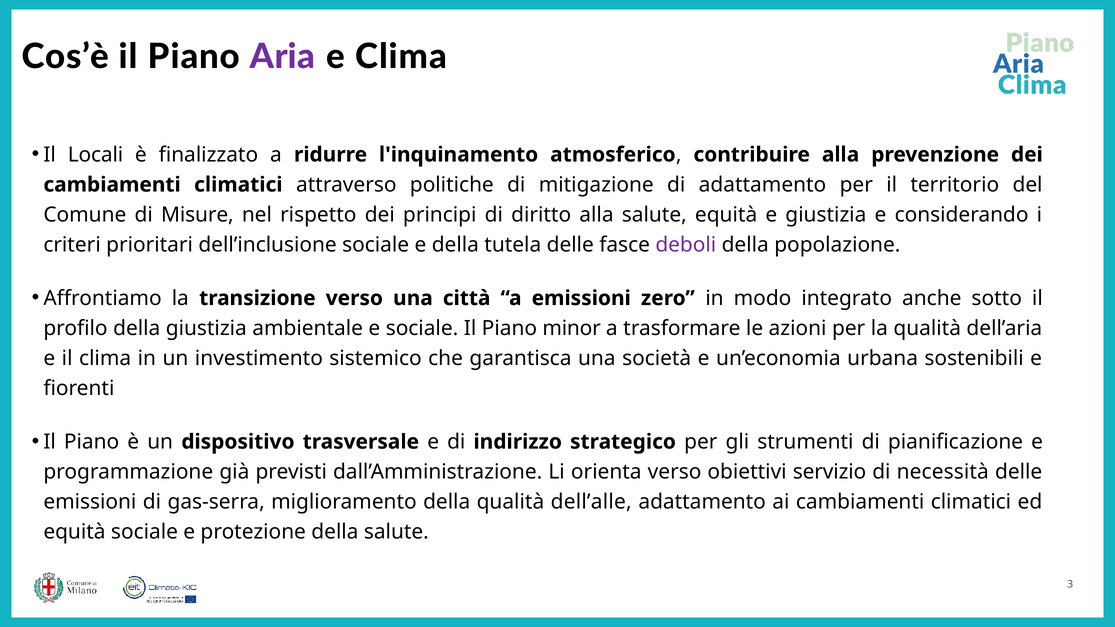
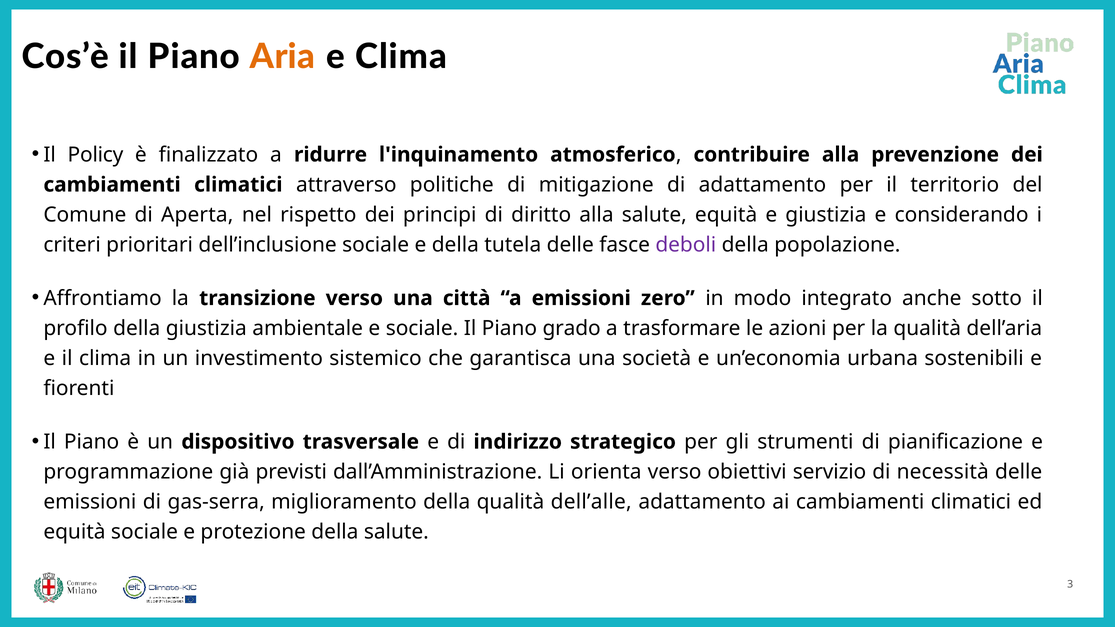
Aria colour: purple -> orange
Locali: Locali -> Policy
Misure: Misure -> Aperta
minor: minor -> grado
